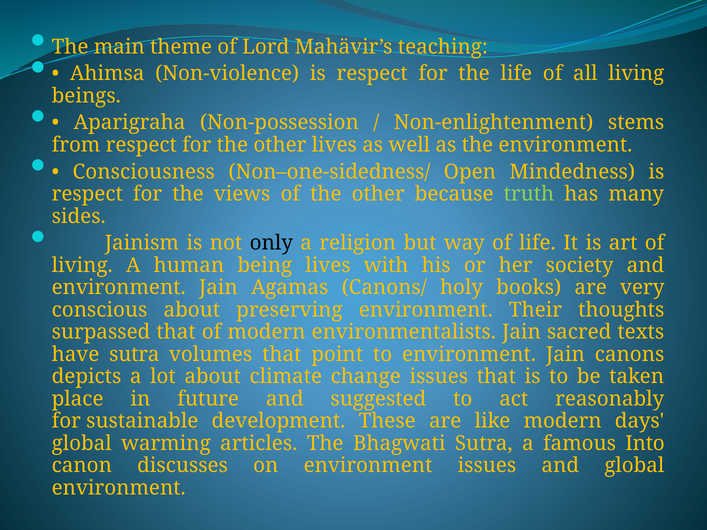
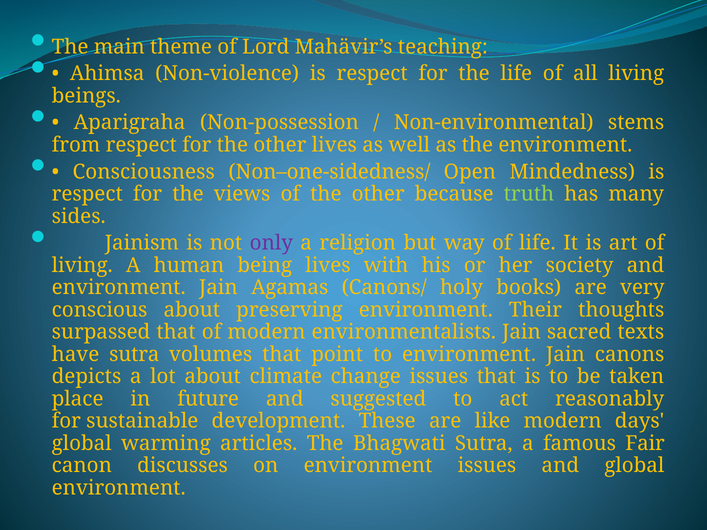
Non-enlightenment: Non-enlightenment -> Non-environmental
only colour: black -> purple
Into: Into -> Fair
